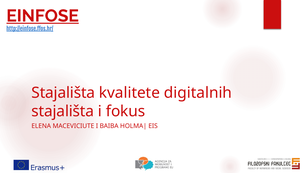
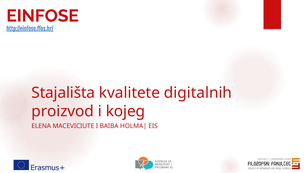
EINFOSE underline: present -> none
stajališta at (63, 111): stajališta -> proizvod
fokus: fokus -> kojeg
